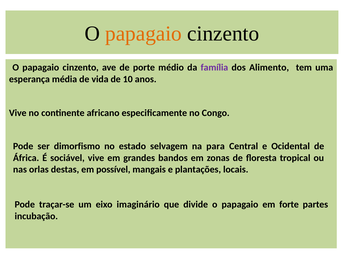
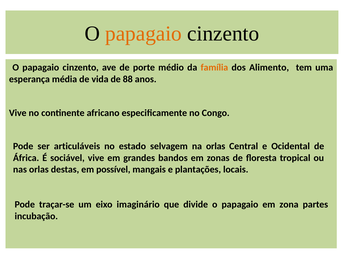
família colour: purple -> orange
10: 10 -> 88
dimorfismo: dimorfismo -> articuláveis
na para: para -> orlas
forte: forte -> zona
